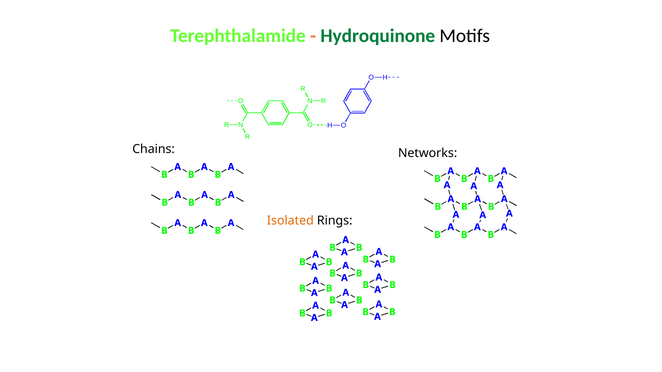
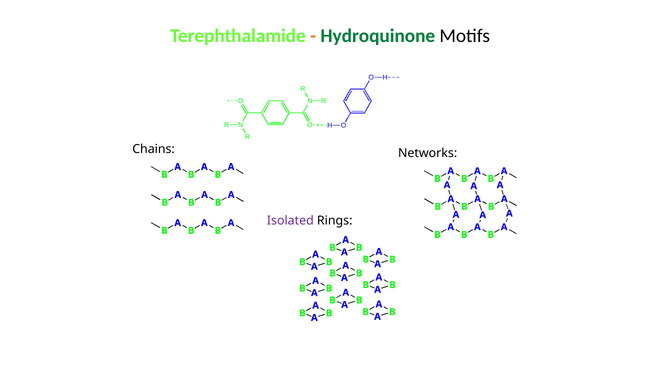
Isolated colour: orange -> purple
